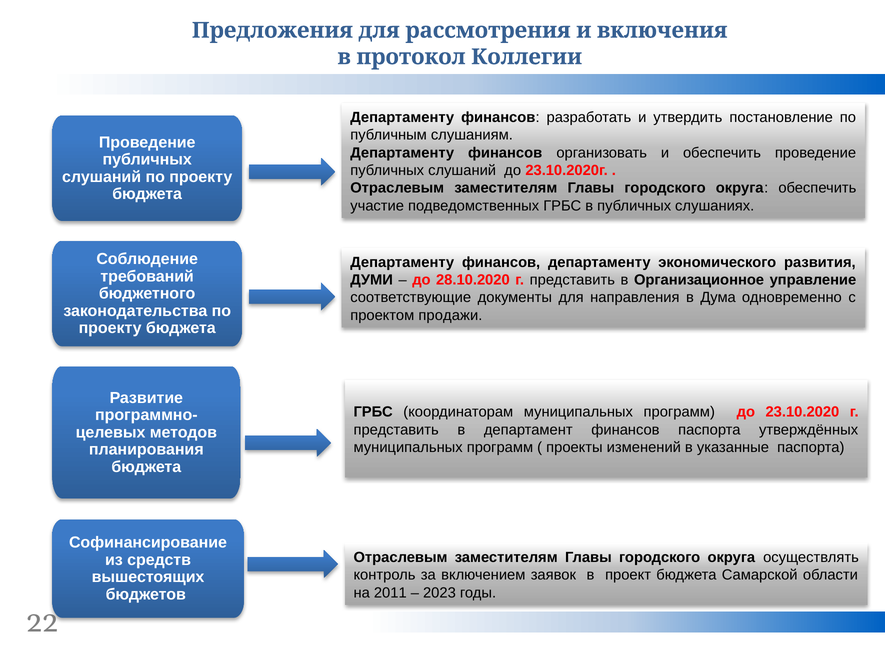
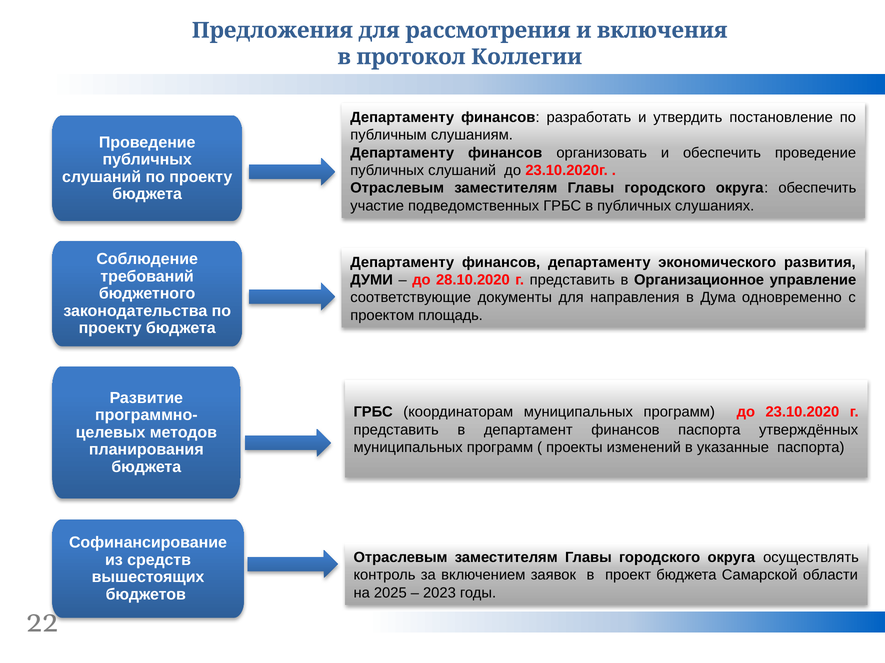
продажи: продажи -> площадь
2011: 2011 -> 2025
